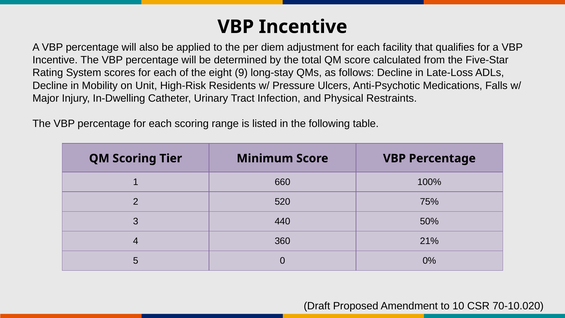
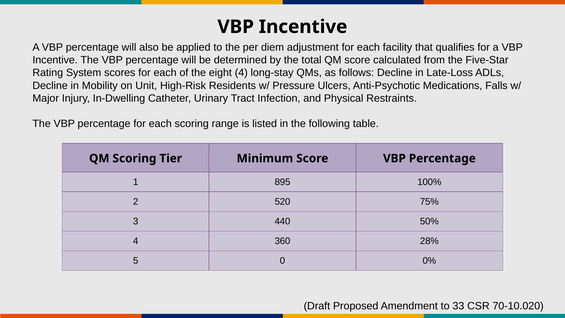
eight 9: 9 -> 4
660: 660 -> 895
21%: 21% -> 28%
10: 10 -> 33
